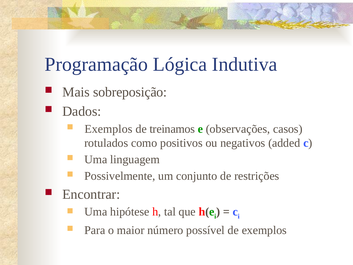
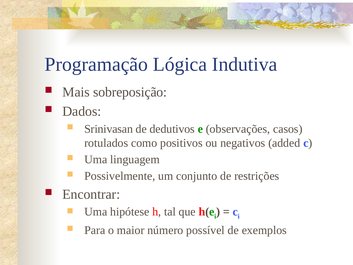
Exemplos at (108, 129): Exemplos -> Srinivasan
treinamos: treinamos -> dedutivos
